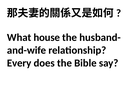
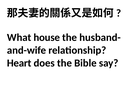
Every: Every -> Heart
